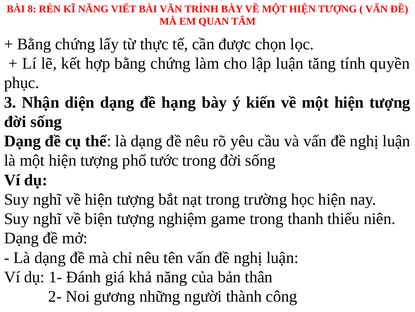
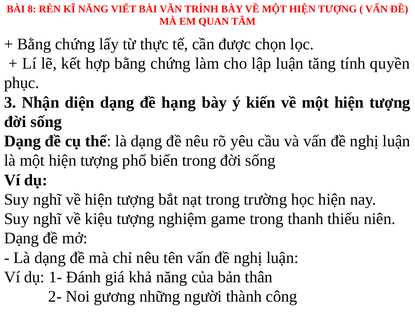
tước: tước -> biển
biện: biện -> kiệu
